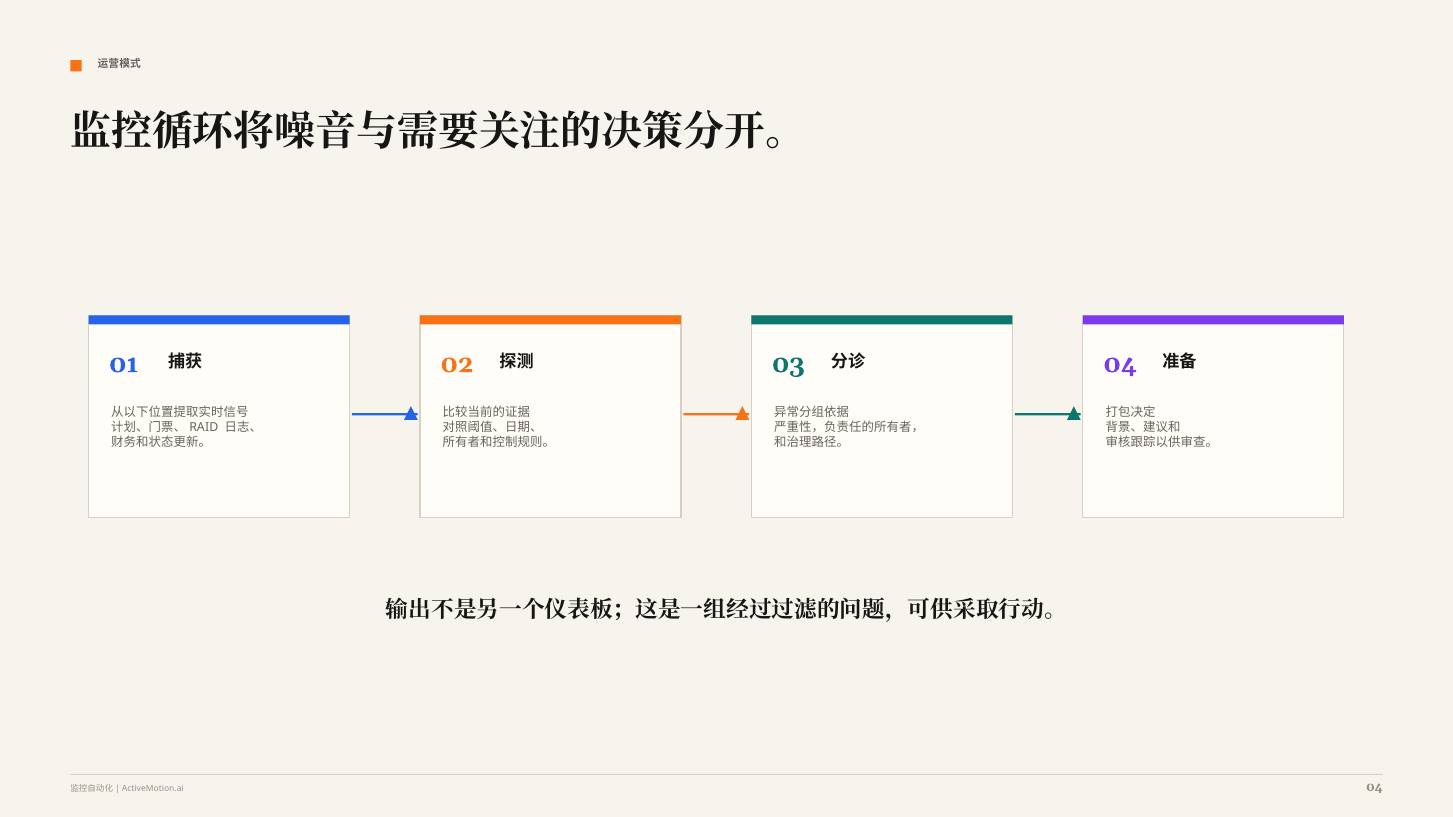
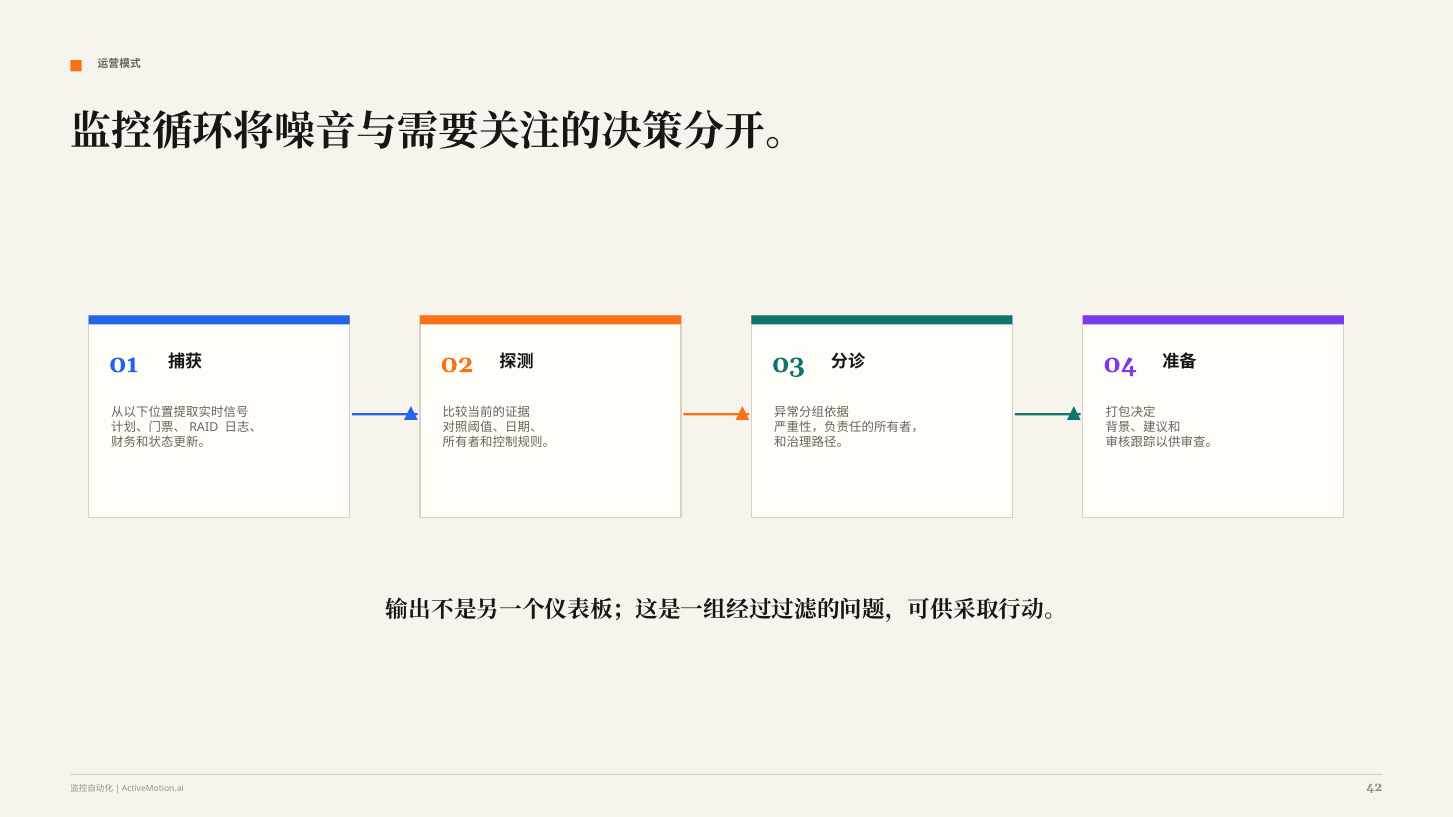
ActiveMotion.ai 04: 04 -> 42
